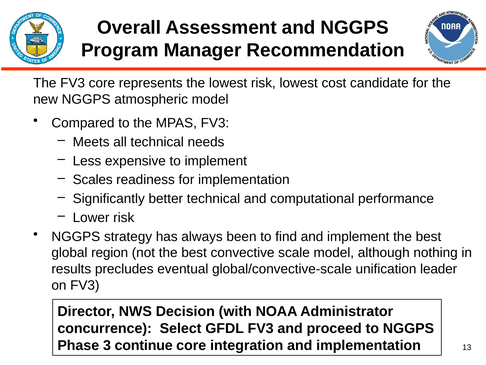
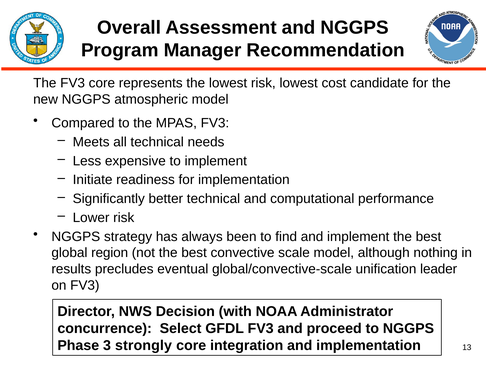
Scales: Scales -> Initiate
continue: continue -> strongly
